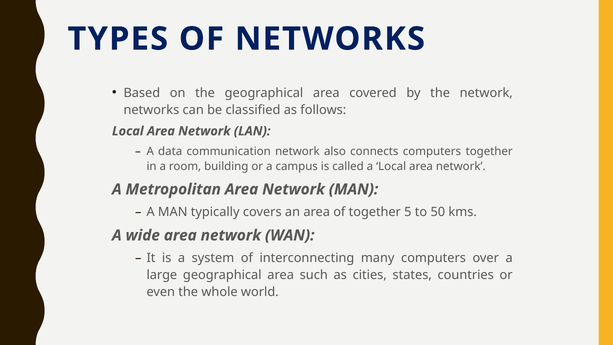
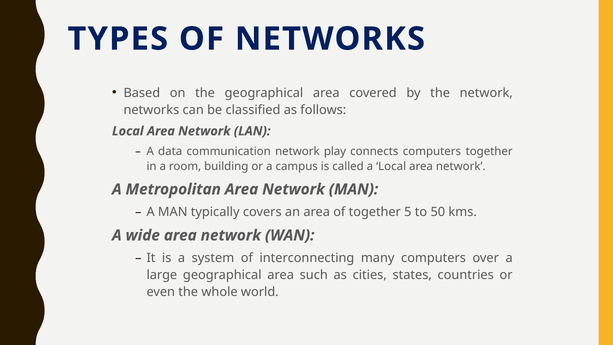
also: also -> play
